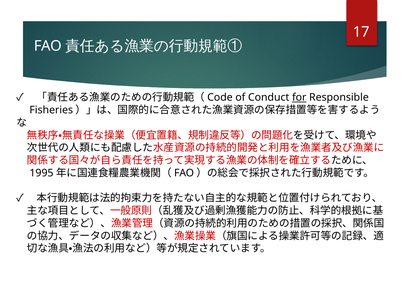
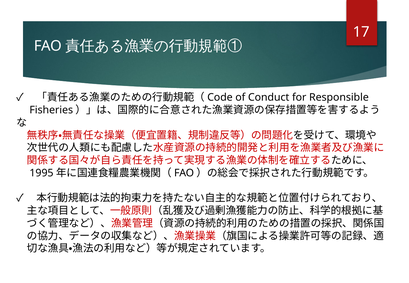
for underline: present -> none
